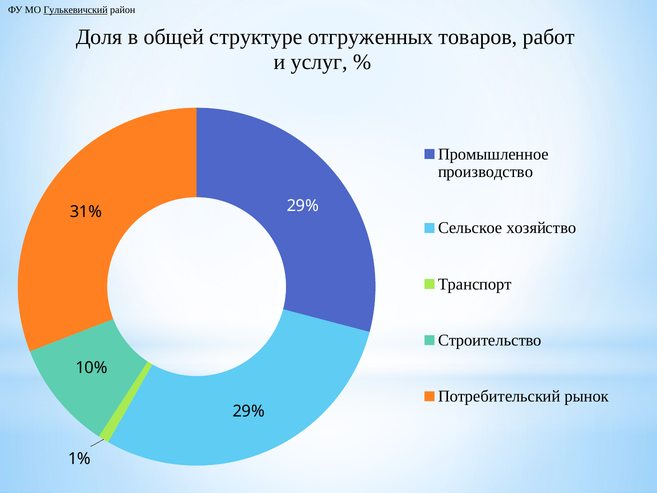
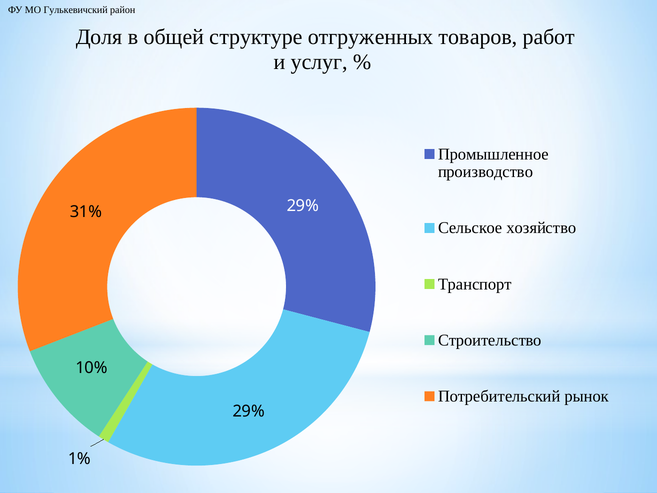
Гулькевичский underline: present -> none
